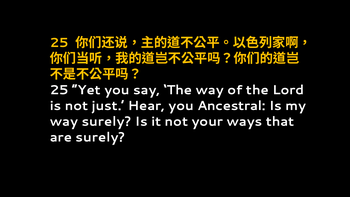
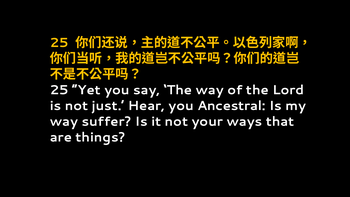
way surely: surely -> suffer
are surely: surely -> things
